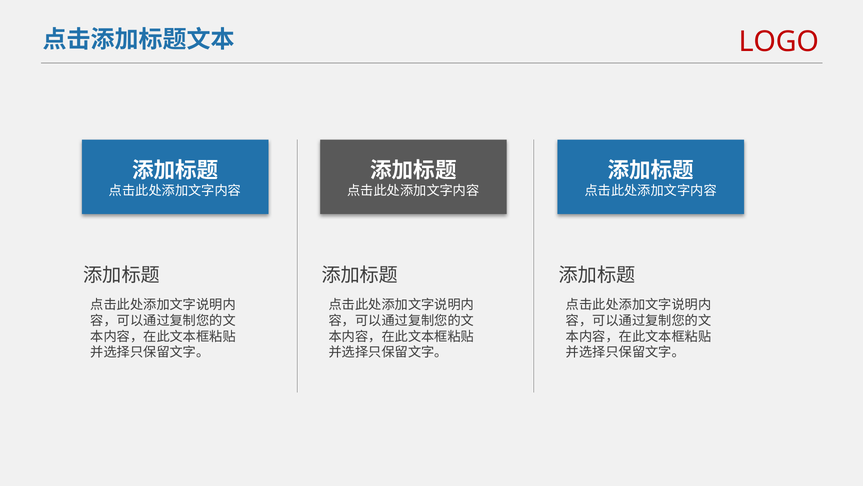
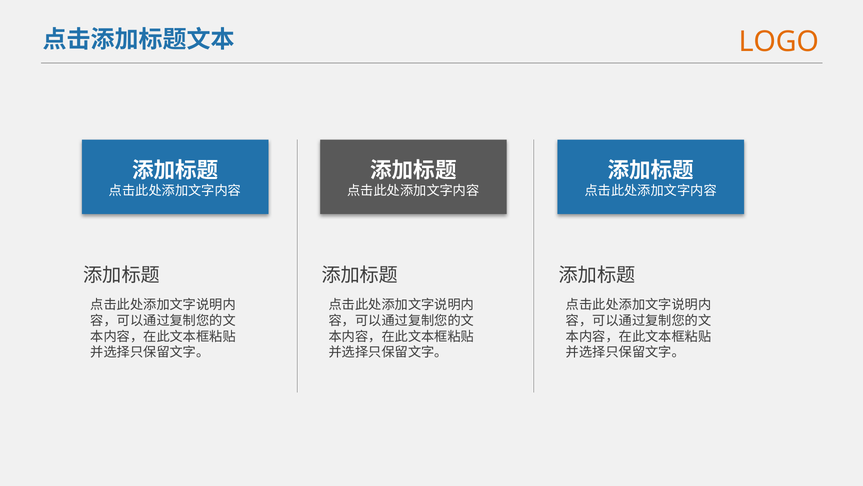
LOGO colour: red -> orange
